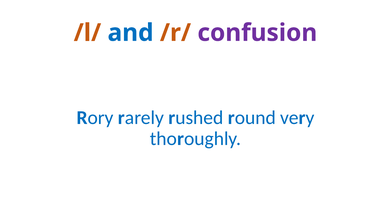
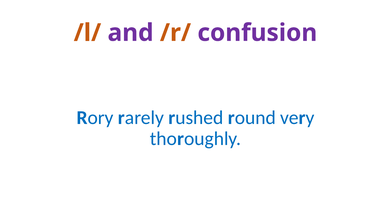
and colour: blue -> purple
